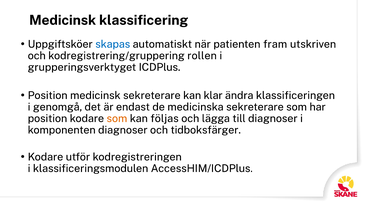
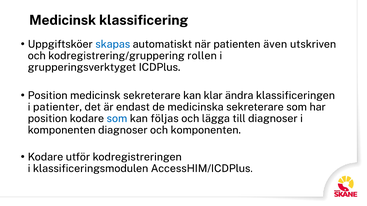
fram: fram -> även
genomgå: genomgå -> patienter
som at (117, 119) colour: orange -> blue
och tidboksfärger: tidboksfärger -> komponenten
